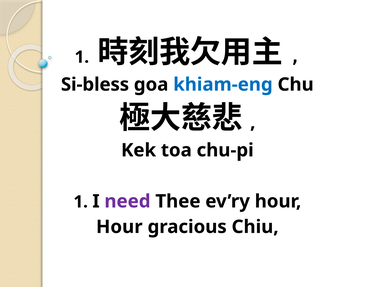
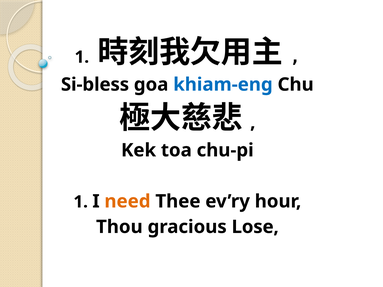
need colour: purple -> orange
Hour at (119, 227): Hour -> Thou
Chiu: Chiu -> Lose
